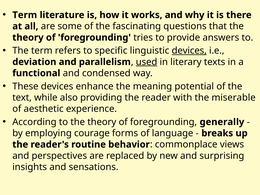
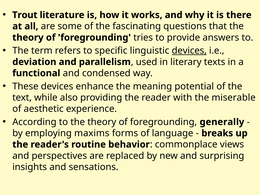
Term at (25, 15): Term -> Trout
used underline: present -> none
courage: courage -> maxims
